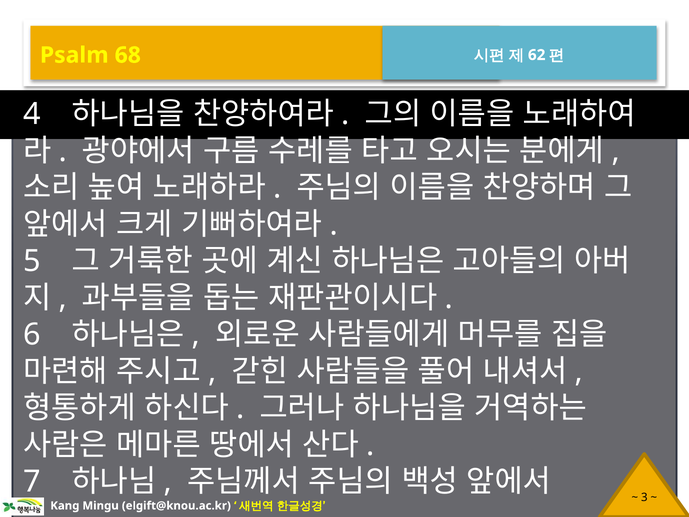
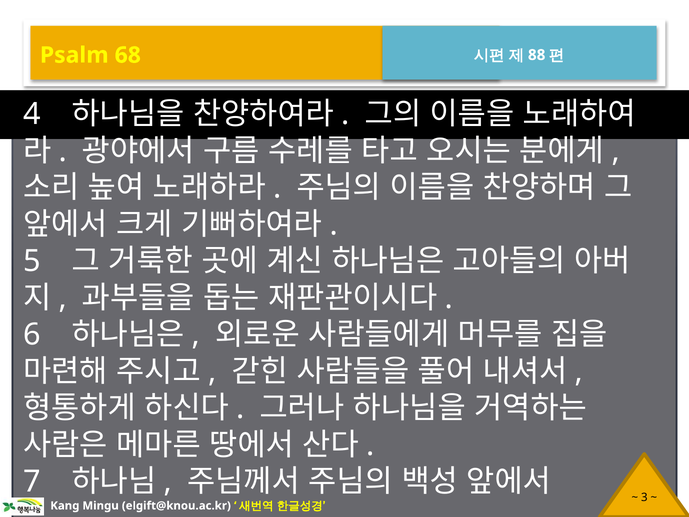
62: 62 -> 88
